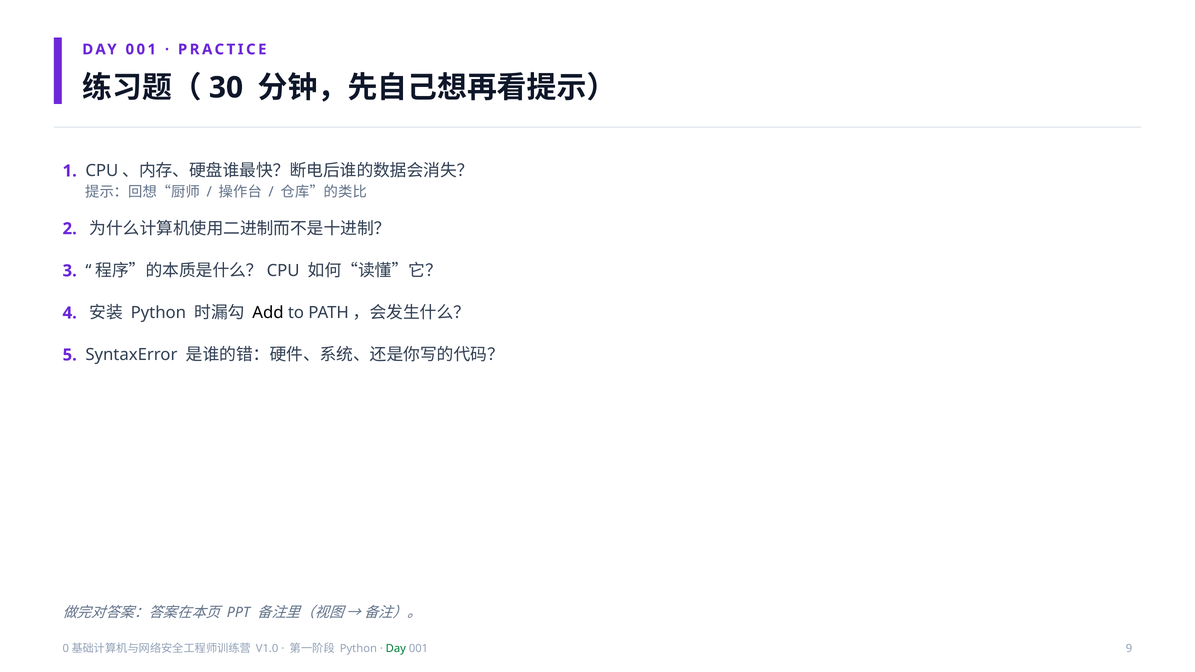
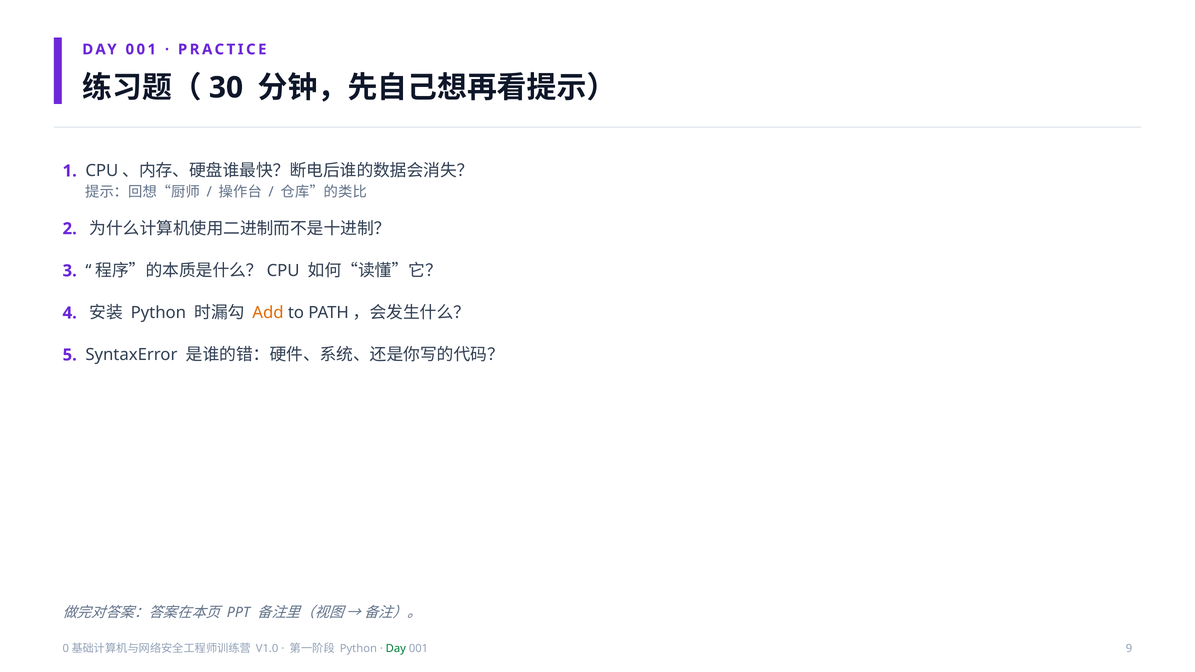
Add colour: black -> orange
